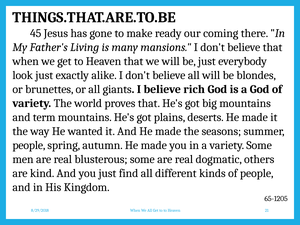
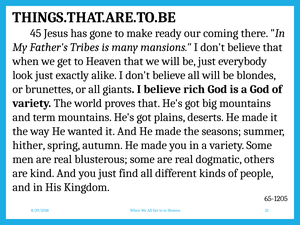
Living: Living -> Tribes
people at (29, 145): people -> hither
